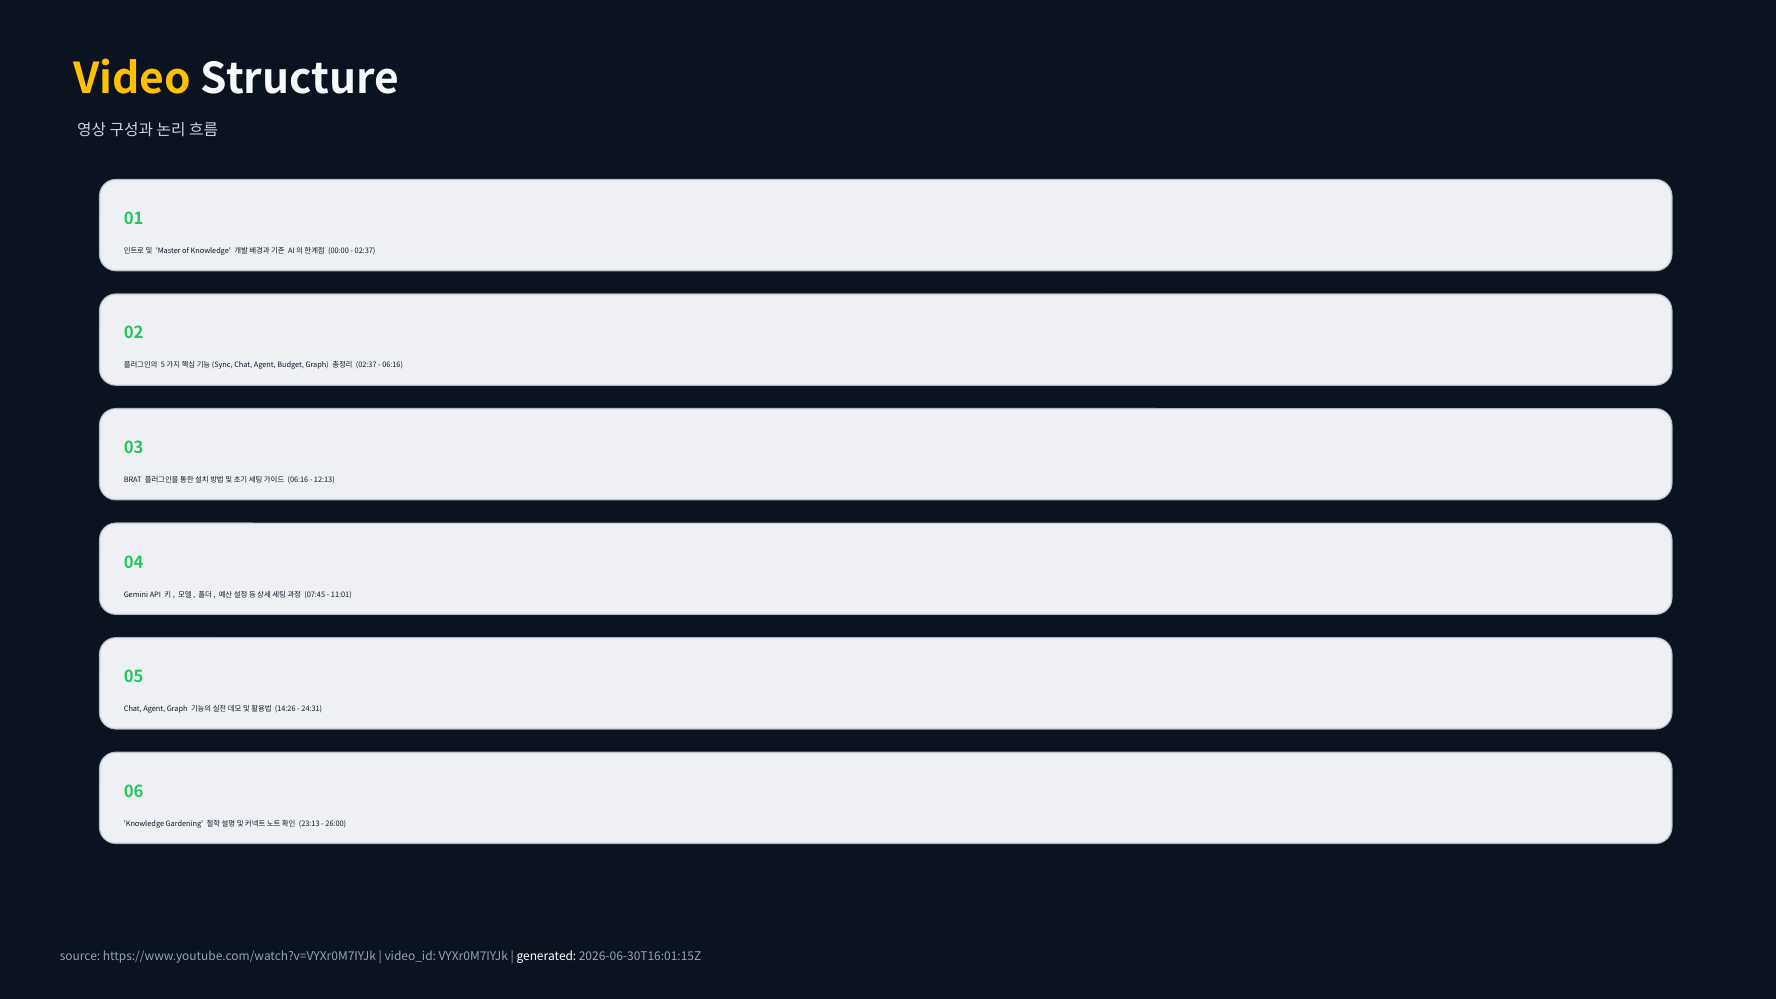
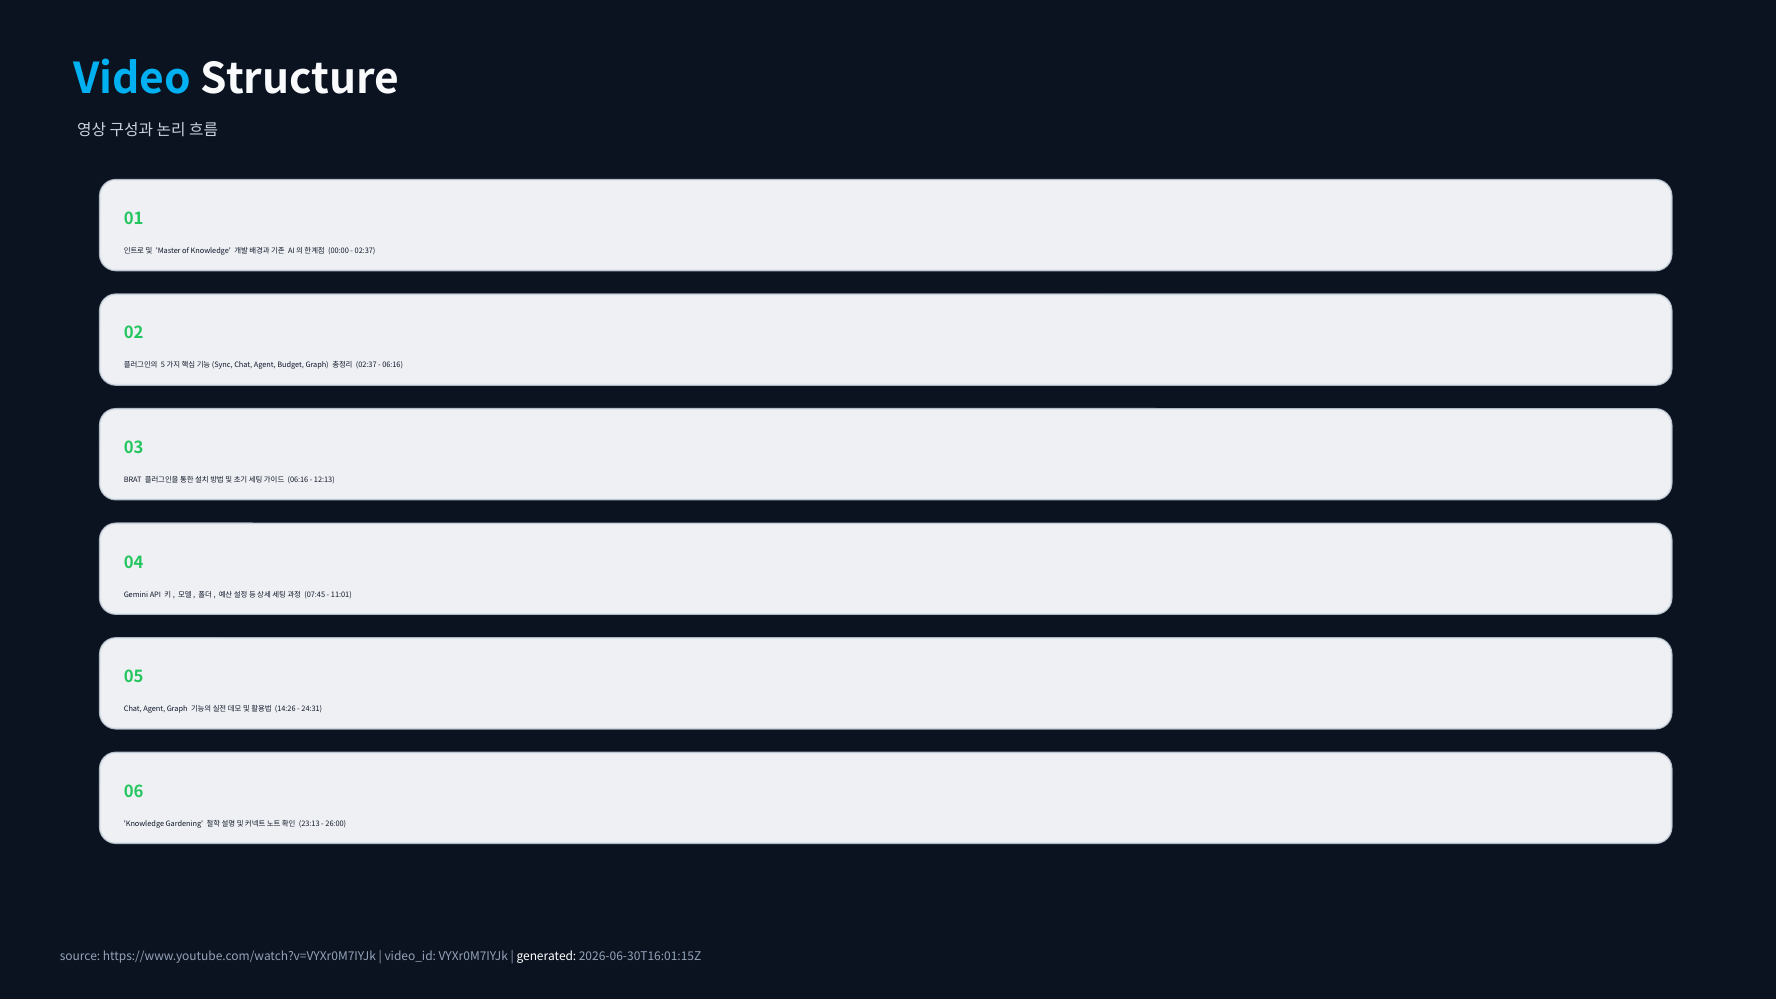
Video colour: yellow -> light blue
